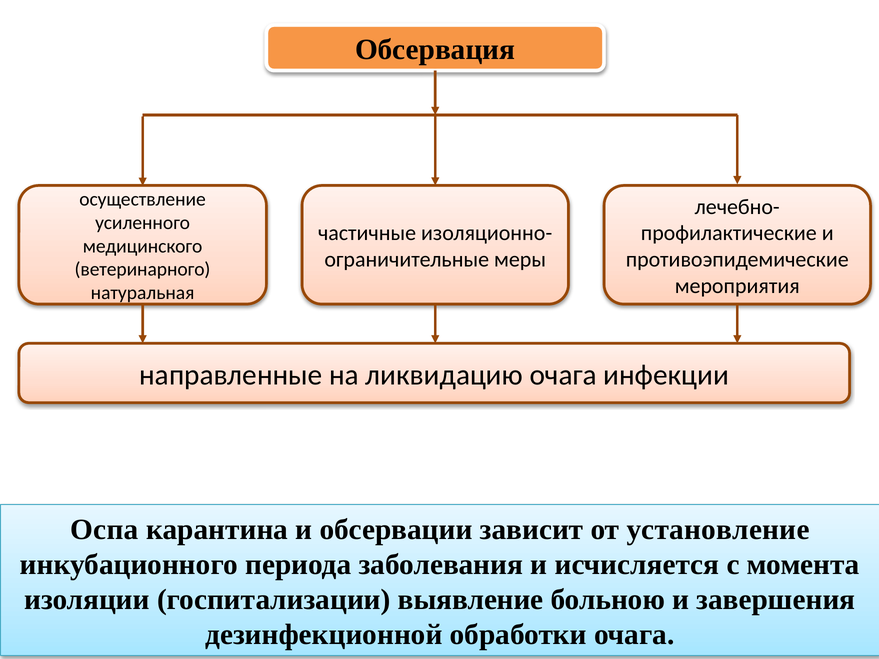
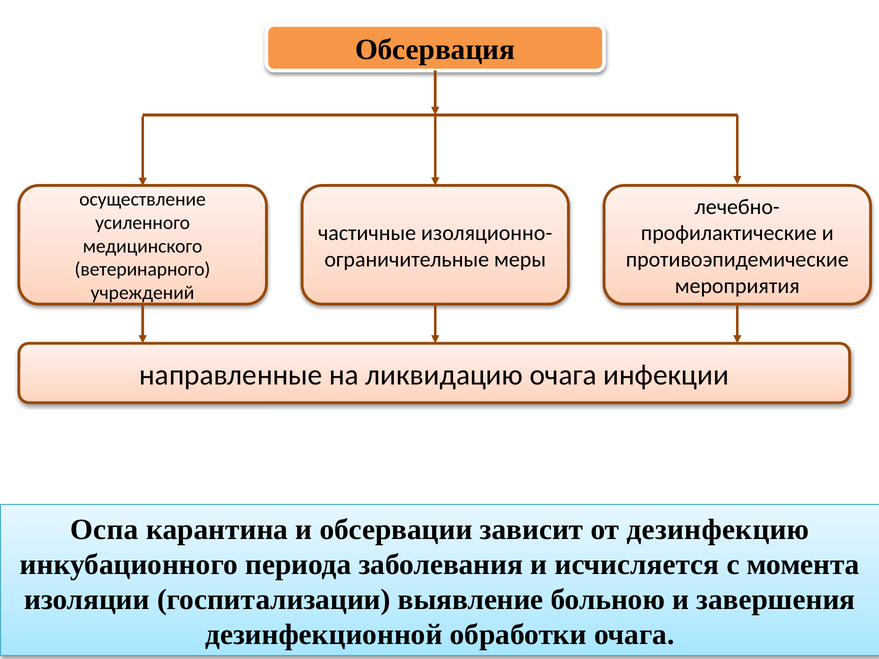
натуральная: натуральная -> учреждений
установление: установление -> дезинфекцию
